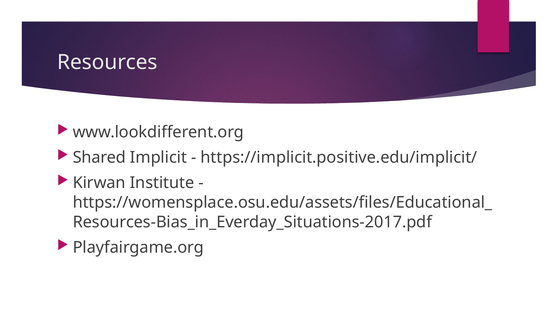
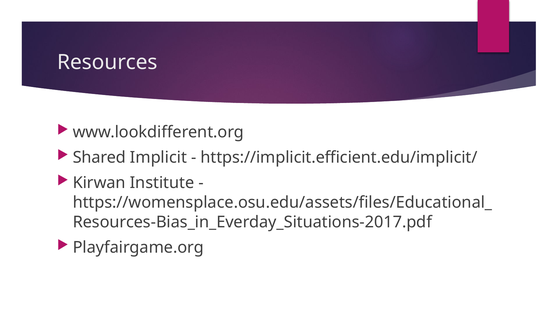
https://implicit.positive.edu/implicit/: https://implicit.positive.edu/implicit/ -> https://implicit.efficient.edu/implicit/
